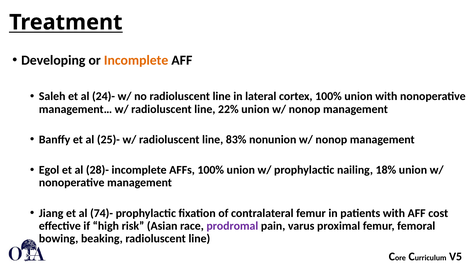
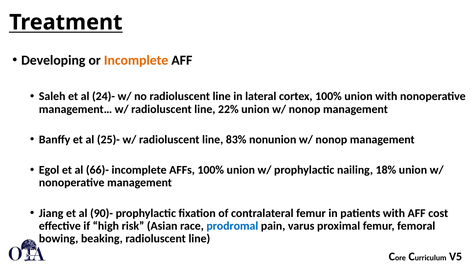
28)-: 28)- -> 66)-
74)-: 74)- -> 90)-
prodromal colour: purple -> blue
